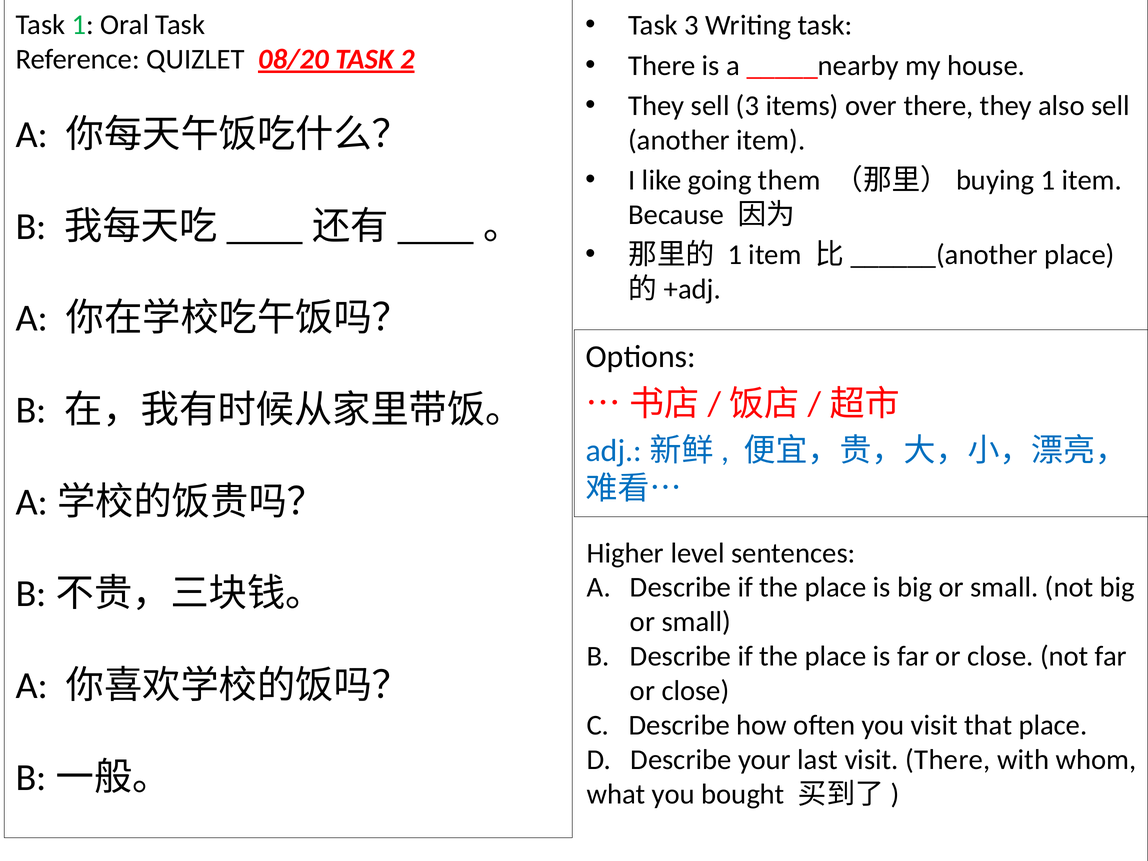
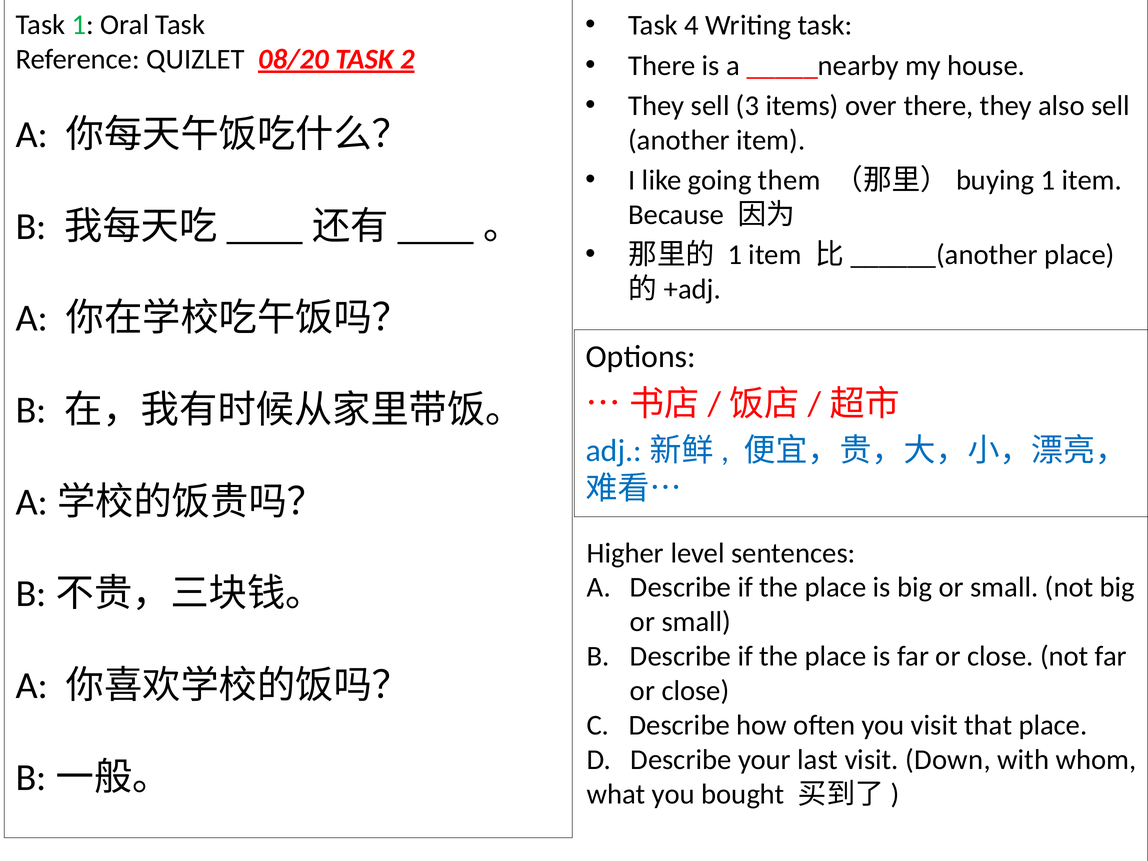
Task 3: 3 -> 4
visit There: There -> Down
